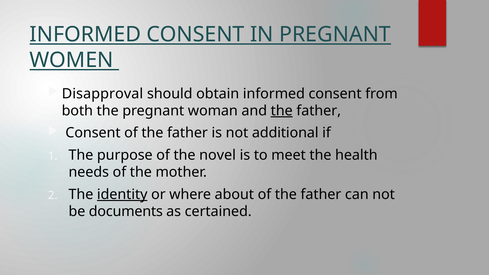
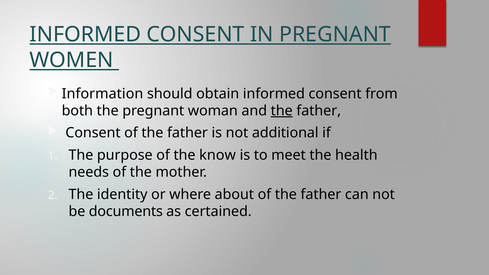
Disapproval: Disapproval -> Information
novel: novel -> know
identity underline: present -> none
